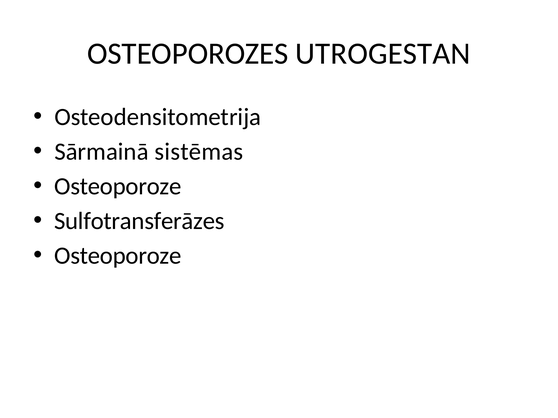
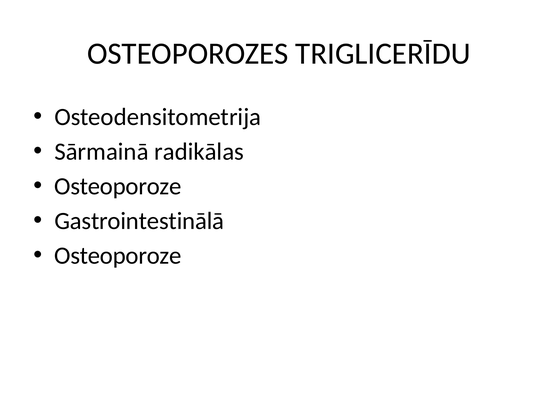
UTROGESTAN: UTROGESTAN -> TRIGLICERĪDU
sistēmas: sistēmas -> radikālas
Sulfotransferāzes: Sulfotransferāzes -> Gastrointestinālā
